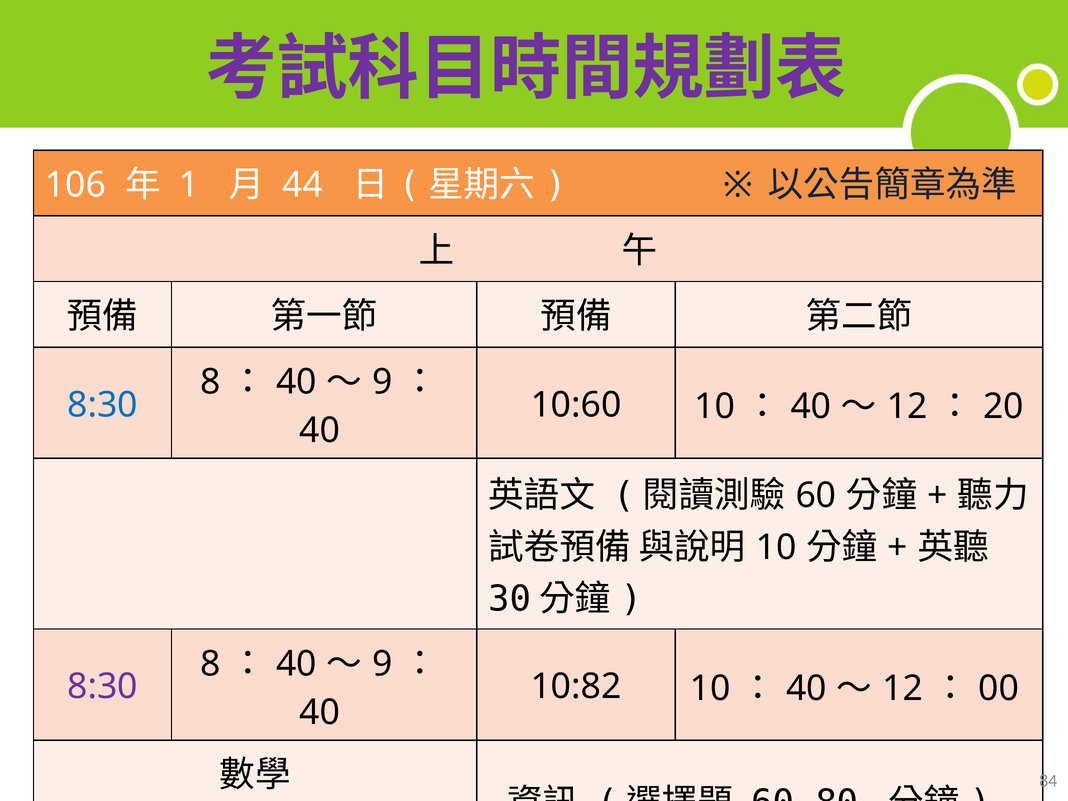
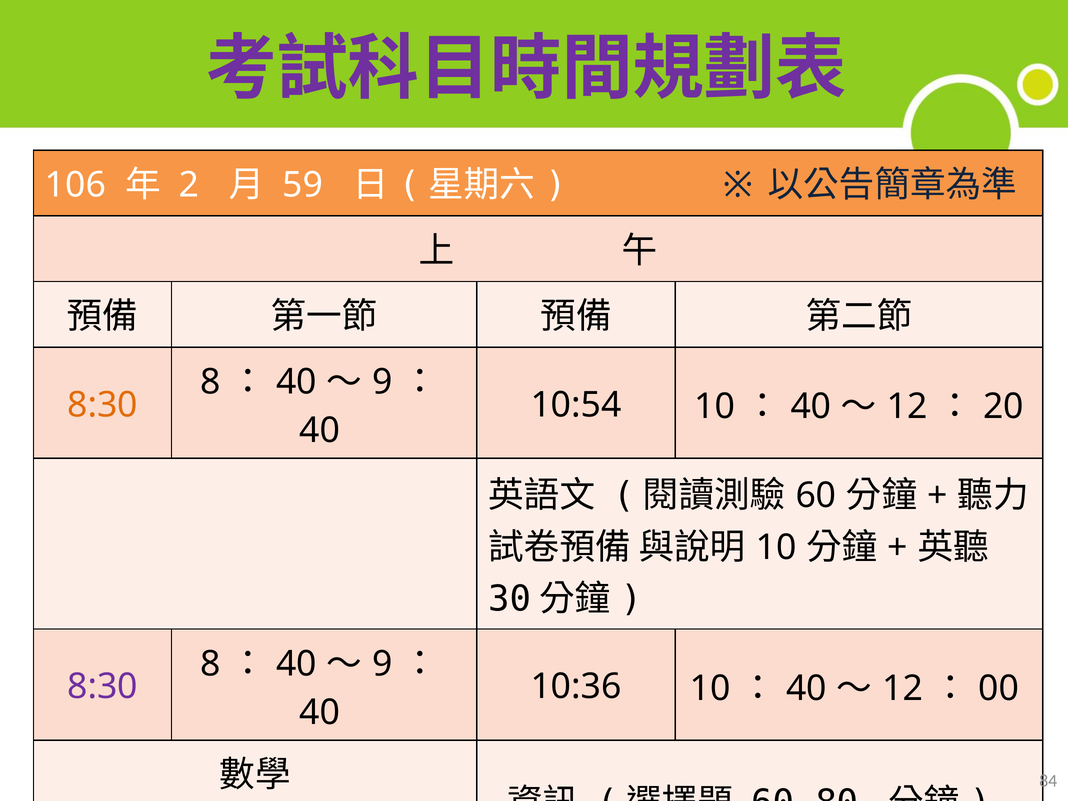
1: 1 -> 2
44: 44 -> 59
8:30 at (102, 405) colour: blue -> orange
10:60: 10:60 -> 10:54
10:82: 10:82 -> 10:36
